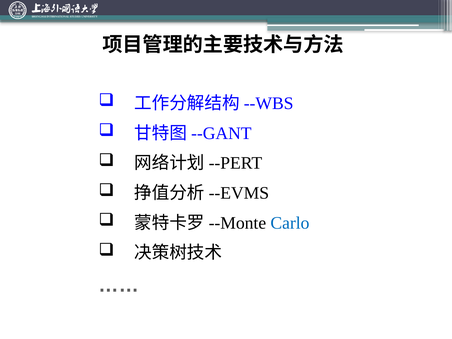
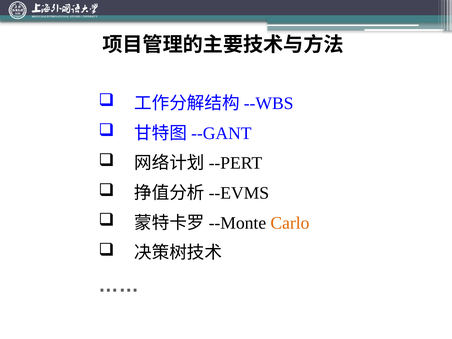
Carlo colour: blue -> orange
